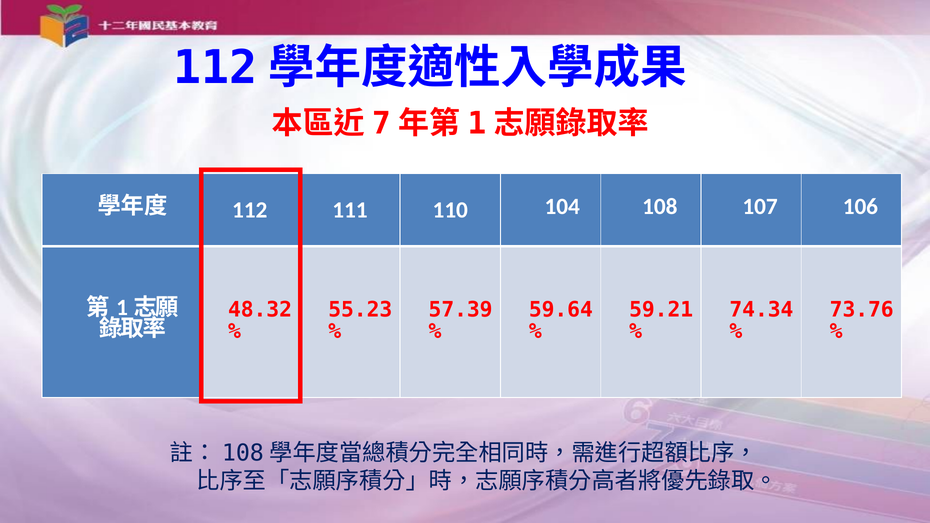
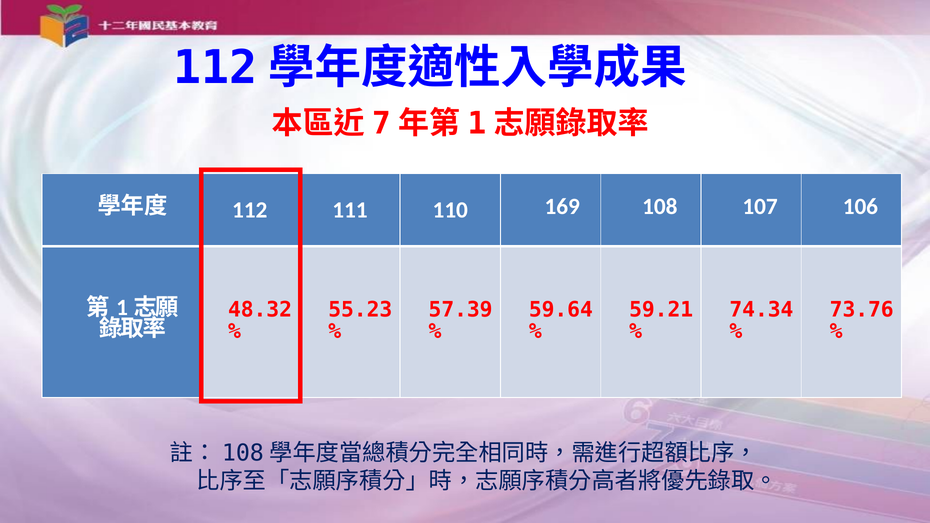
104: 104 -> 169
